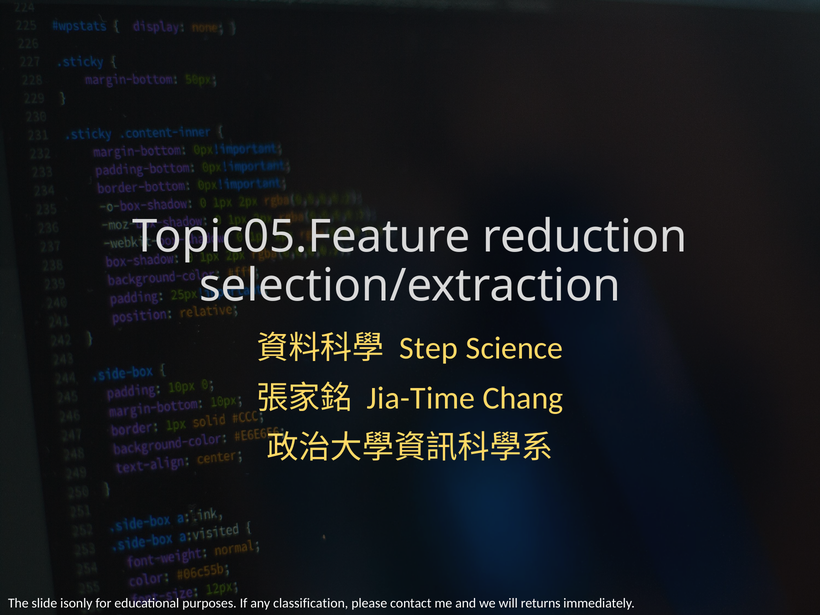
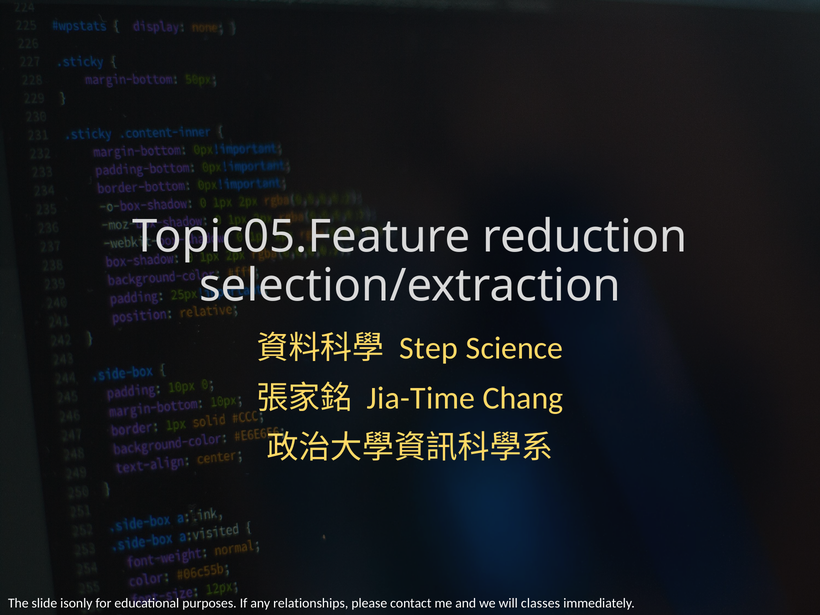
classification: classification -> relationships
returns: returns -> classes
